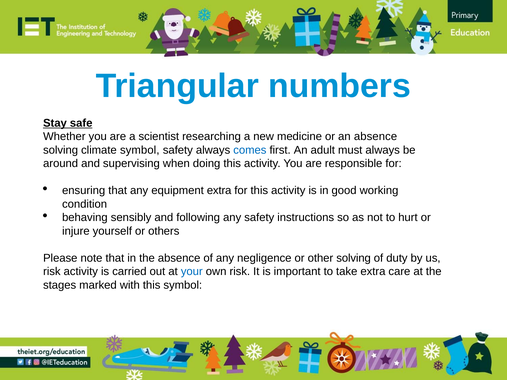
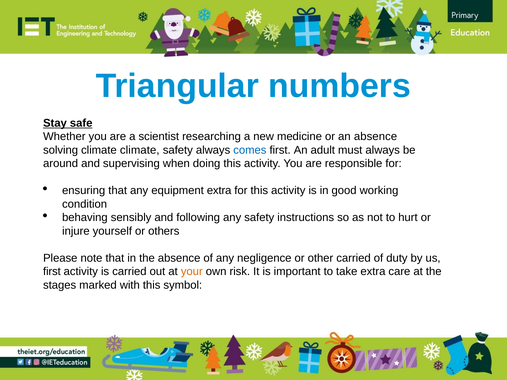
climate symbol: symbol -> climate
other solving: solving -> carried
risk at (52, 272): risk -> first
your colour: blue -> orange
